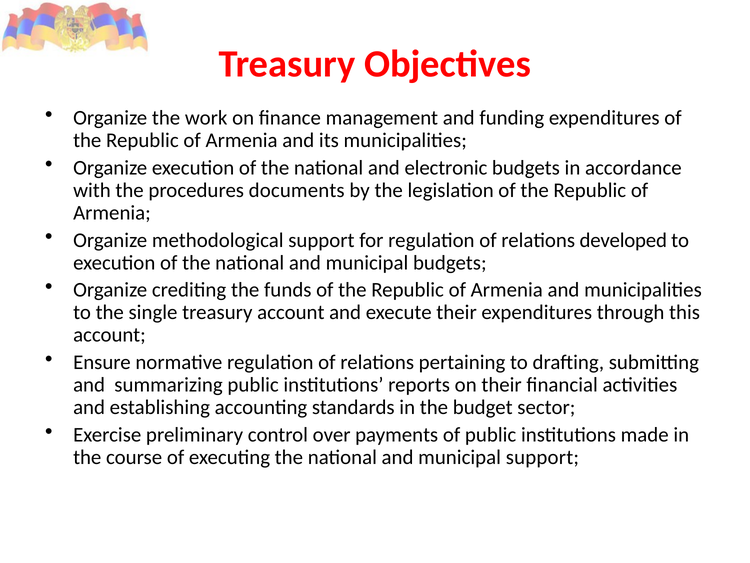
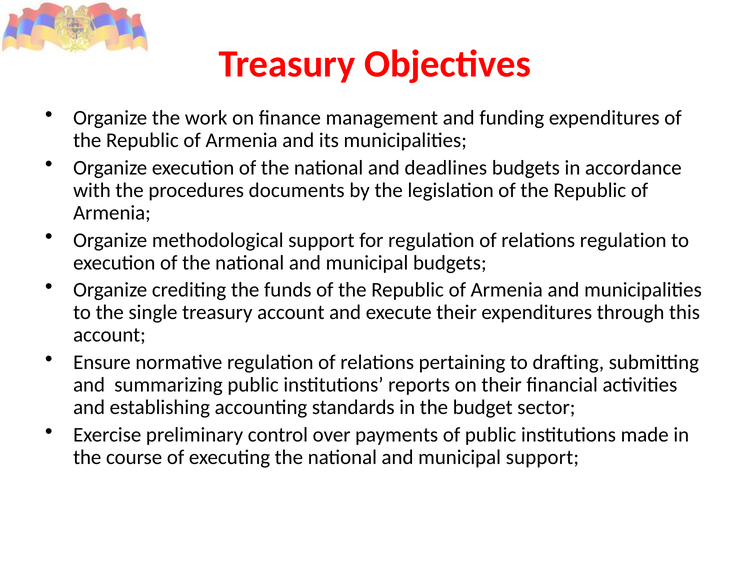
electronic: electronic -> deadlines
relations developed: developed -> regulation
